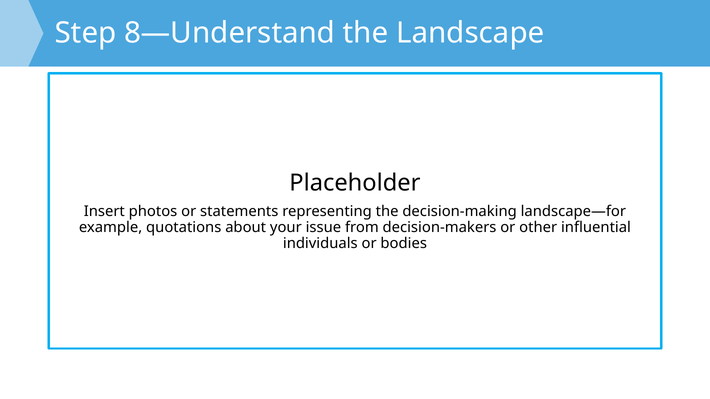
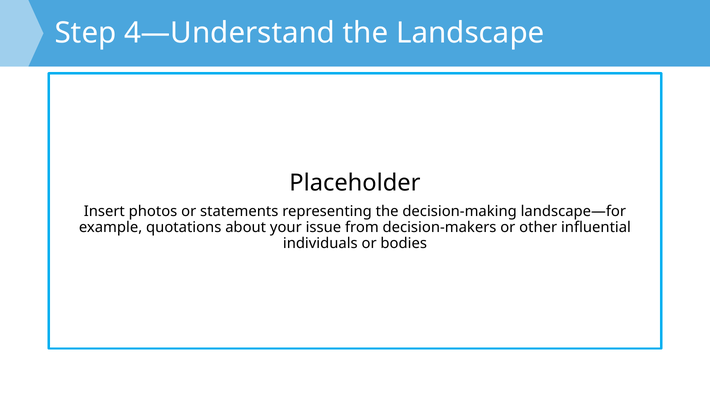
8—Understand: 8—Understand -> 4—Understand
